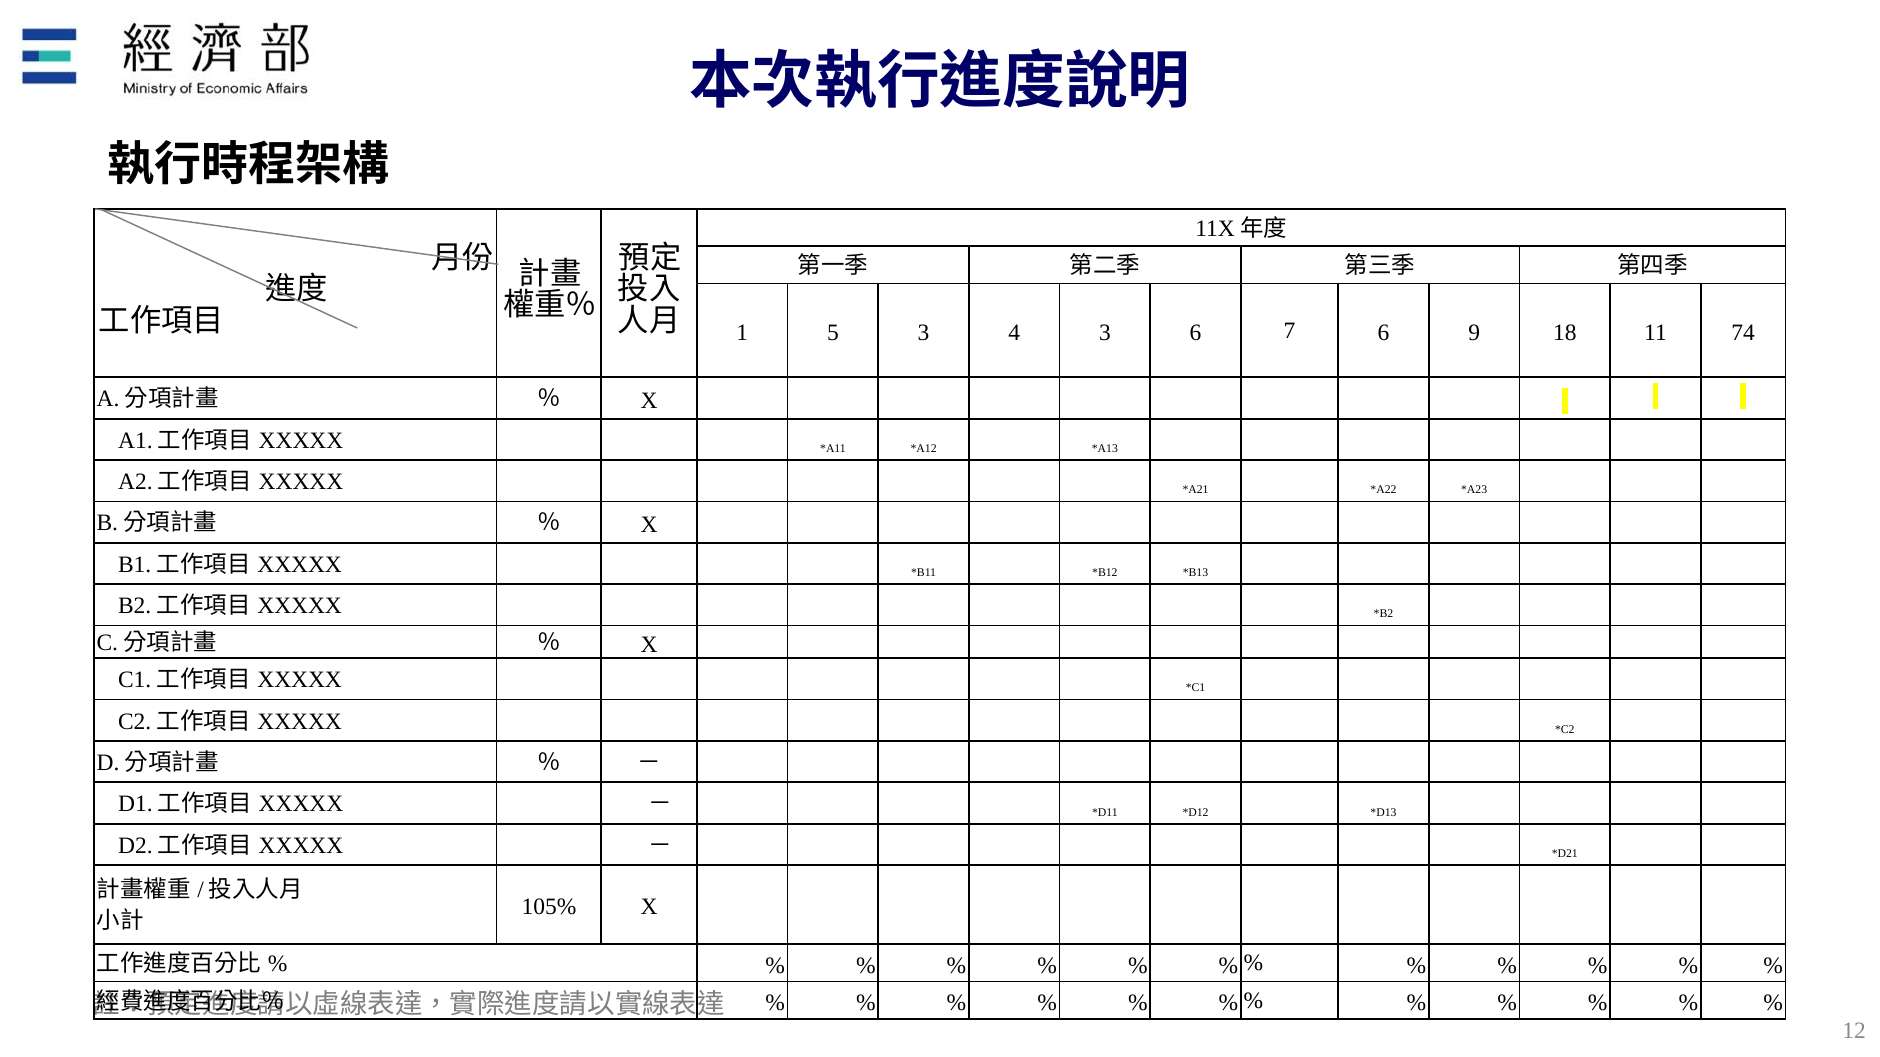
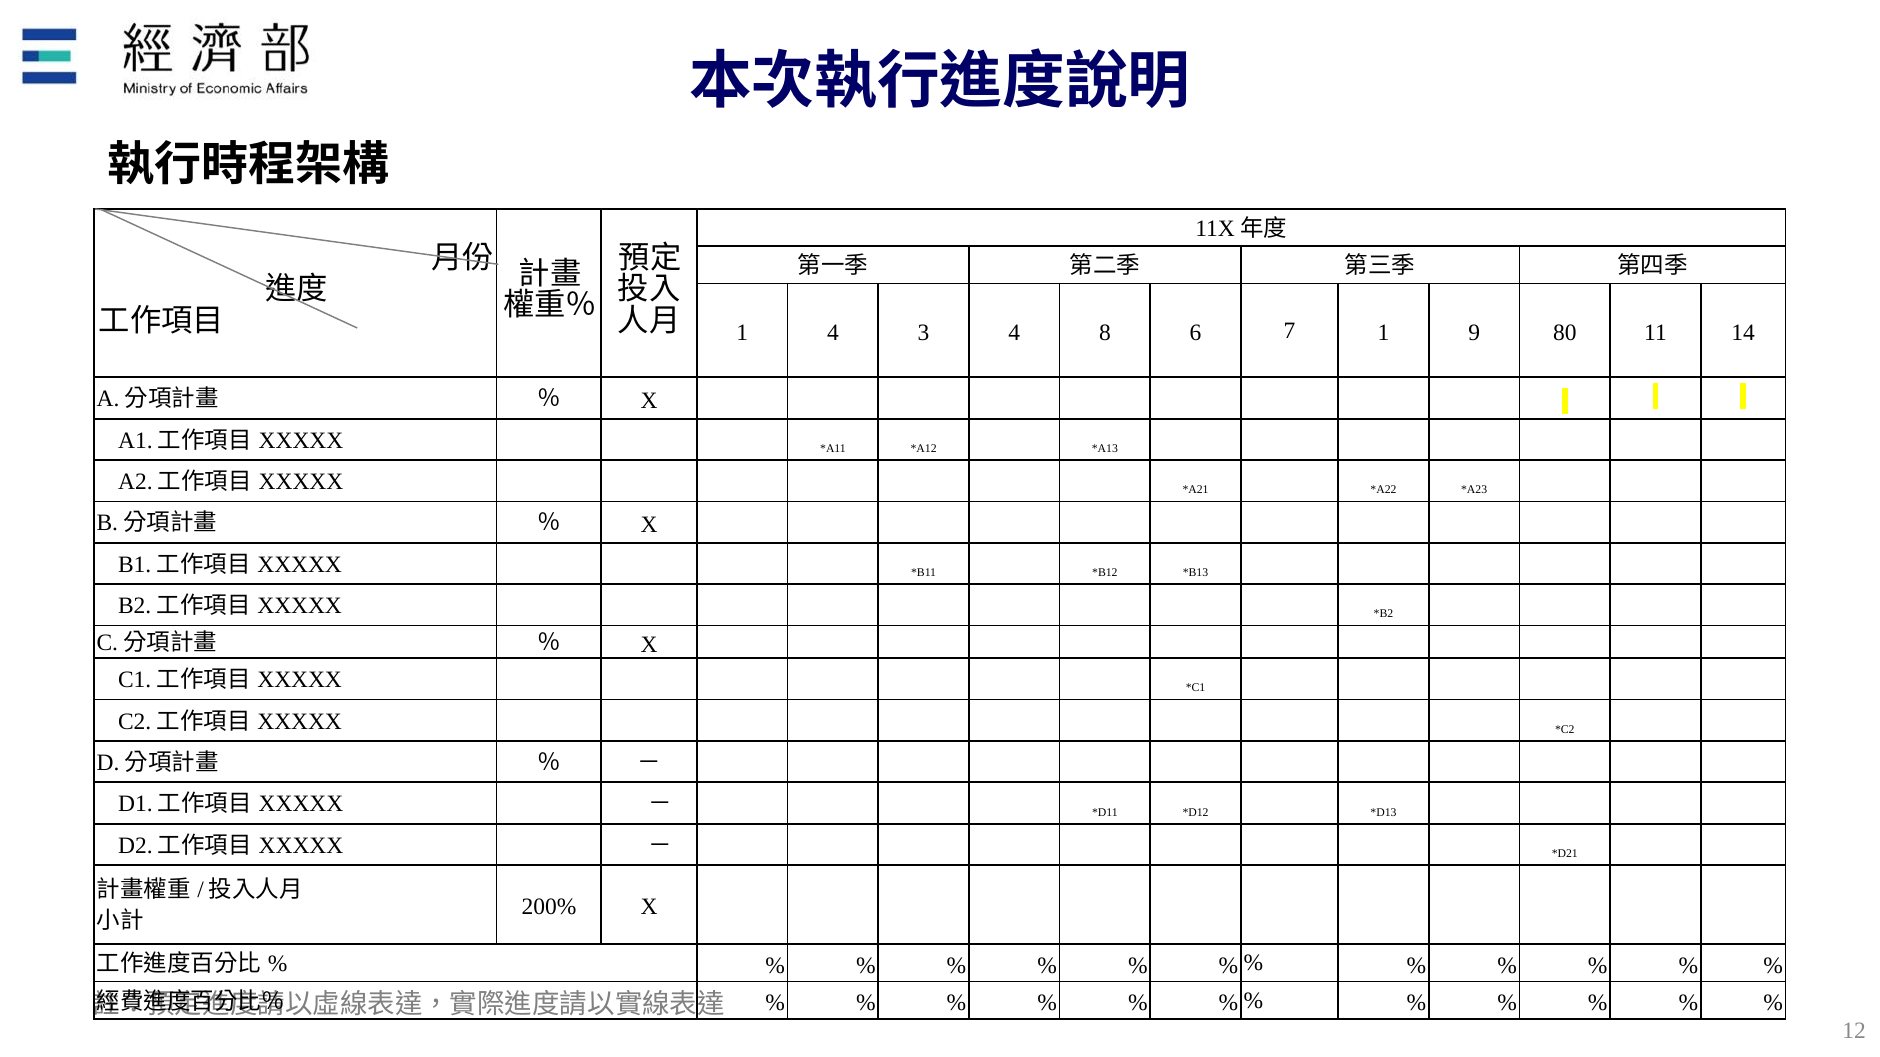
1 5: 5 -> 4
4 3: 3 -> 8
7 6: 6 -> 1
18: 18 -> 80
74: 74 -> 14
105%: 105% -> 200%
